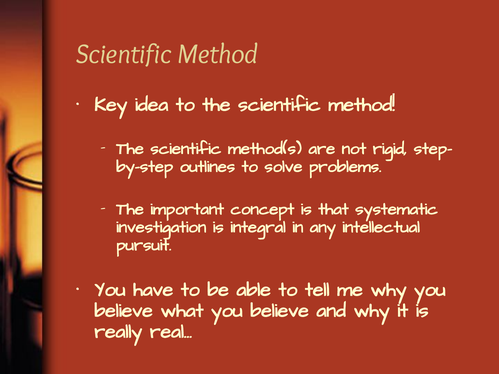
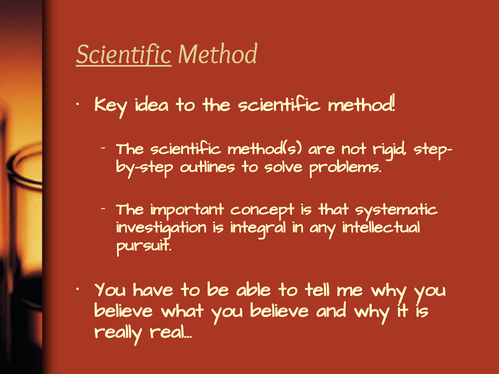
Scientific at (124, 54) underline: none -> present
